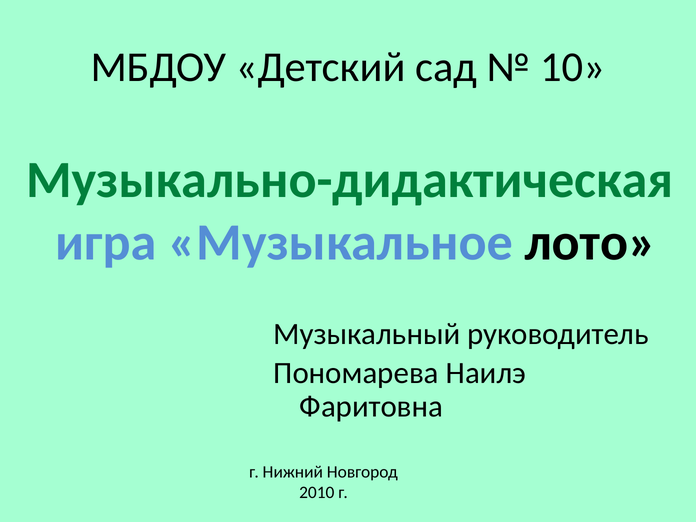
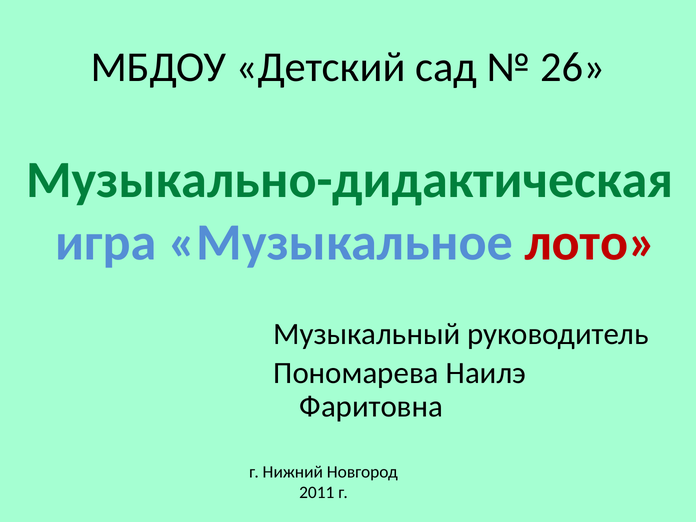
10: 10 -> 26
лото colour: black -> red
2010: 2010 -> 2011
